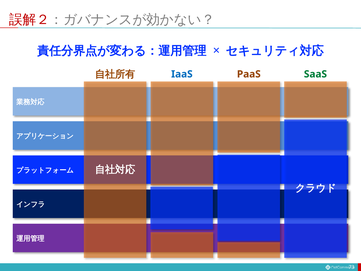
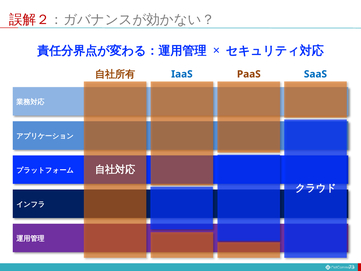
SaaS colour: green -> blue
